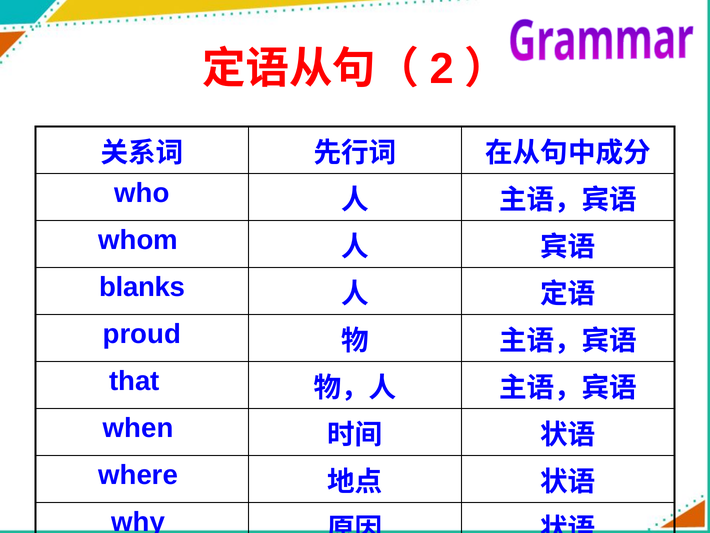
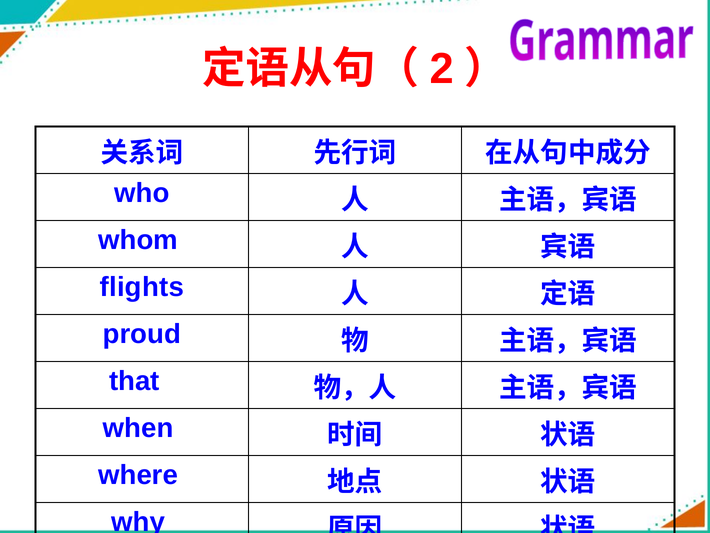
blanks: blanks -> flights
